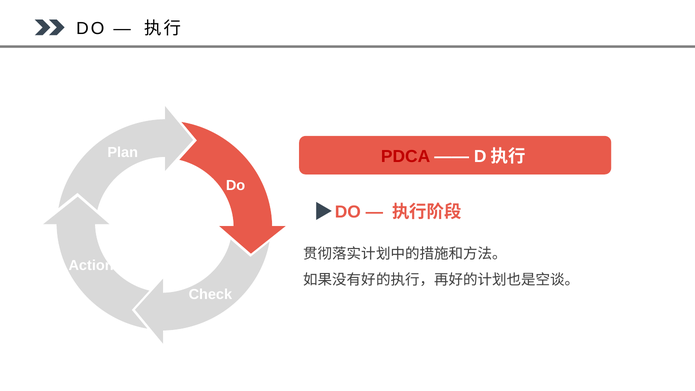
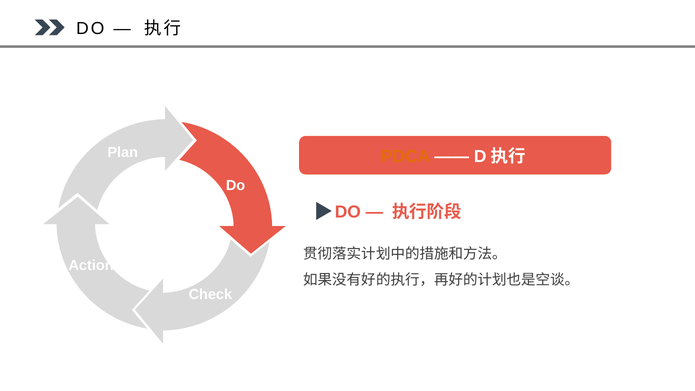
PDCA colour: red -> orange
